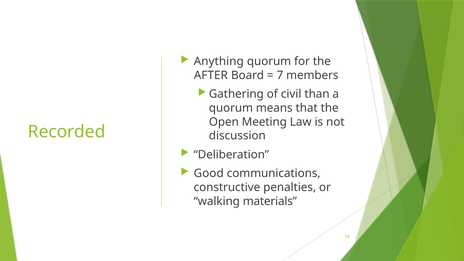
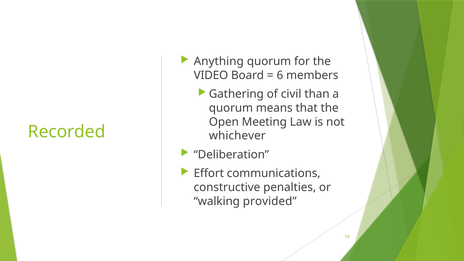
AFTER: AFTER -> VIDEO
7: 7 -> 6
discussion: discussion -> whichever
Good: Good -> Effort
materials: materials -> provided
